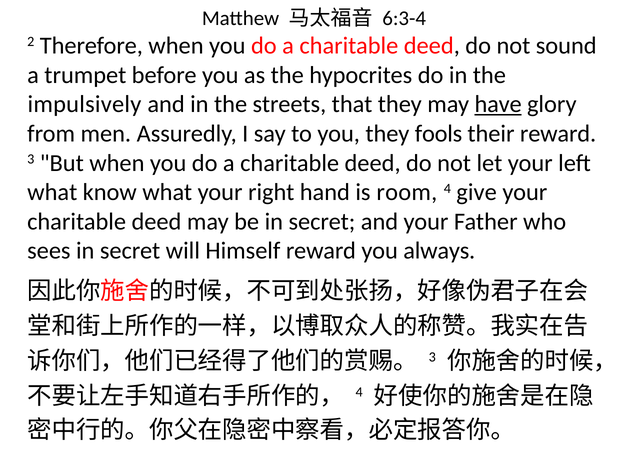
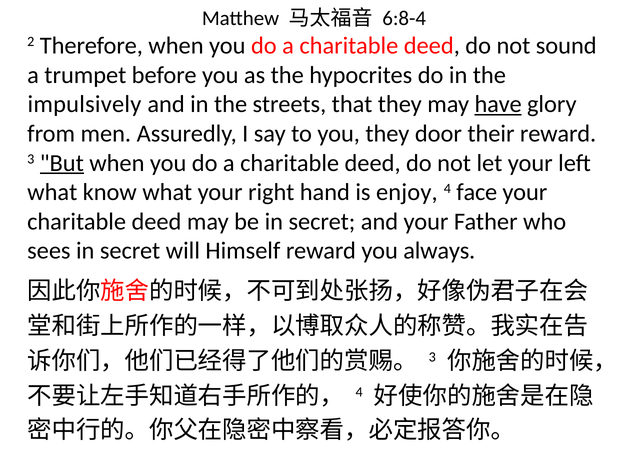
6:3-4: 6:3-4 -> 6:8-4
fools: fools -> door
But underline: none -> present
room: room -> enjoy
give: give -> face
